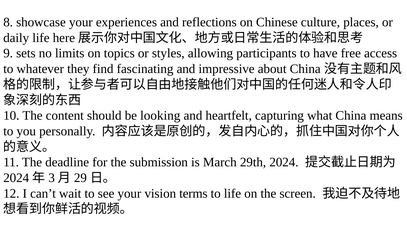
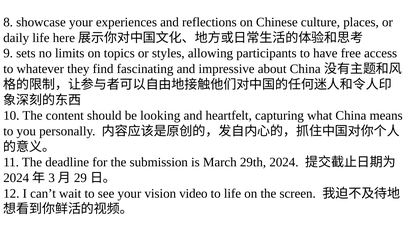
terms: terms -> video
